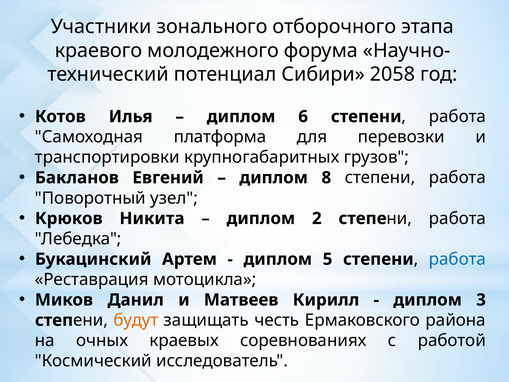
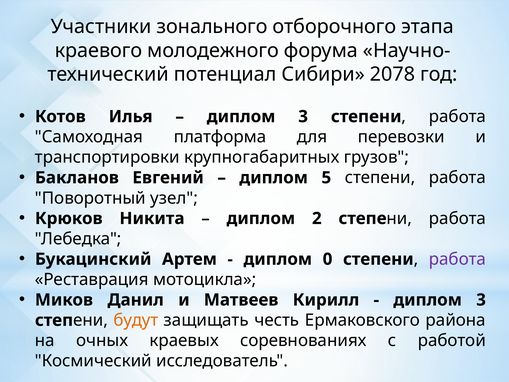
2058: 2058 -> 2078
6 at (303, 116): 6 -> 3
8: 8 -> 5
5: 5 -> 0
работа at (457, 259) colour: blue -> purple
